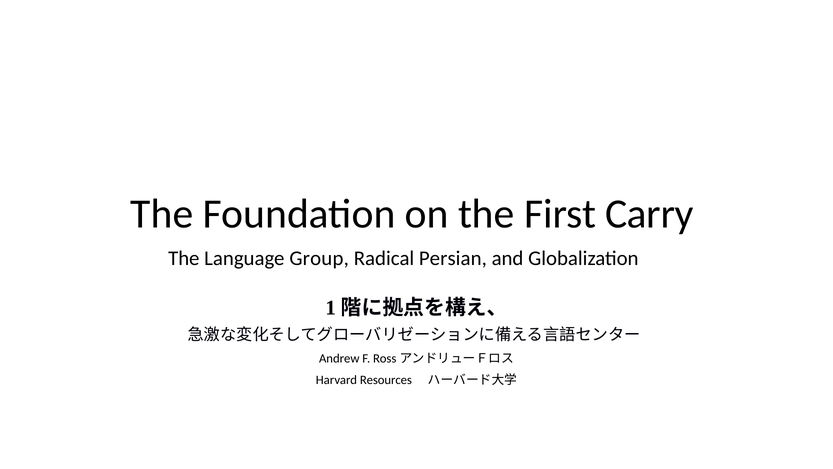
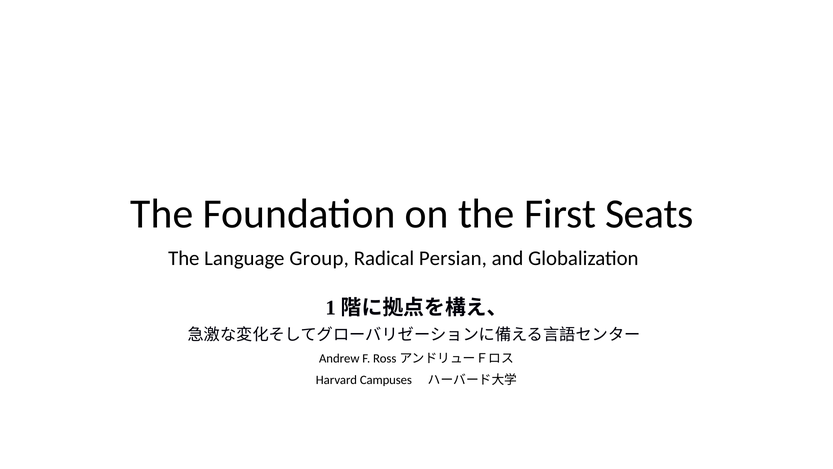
Carry: Carry -> Seats
Resources: Resources -> Campuses
